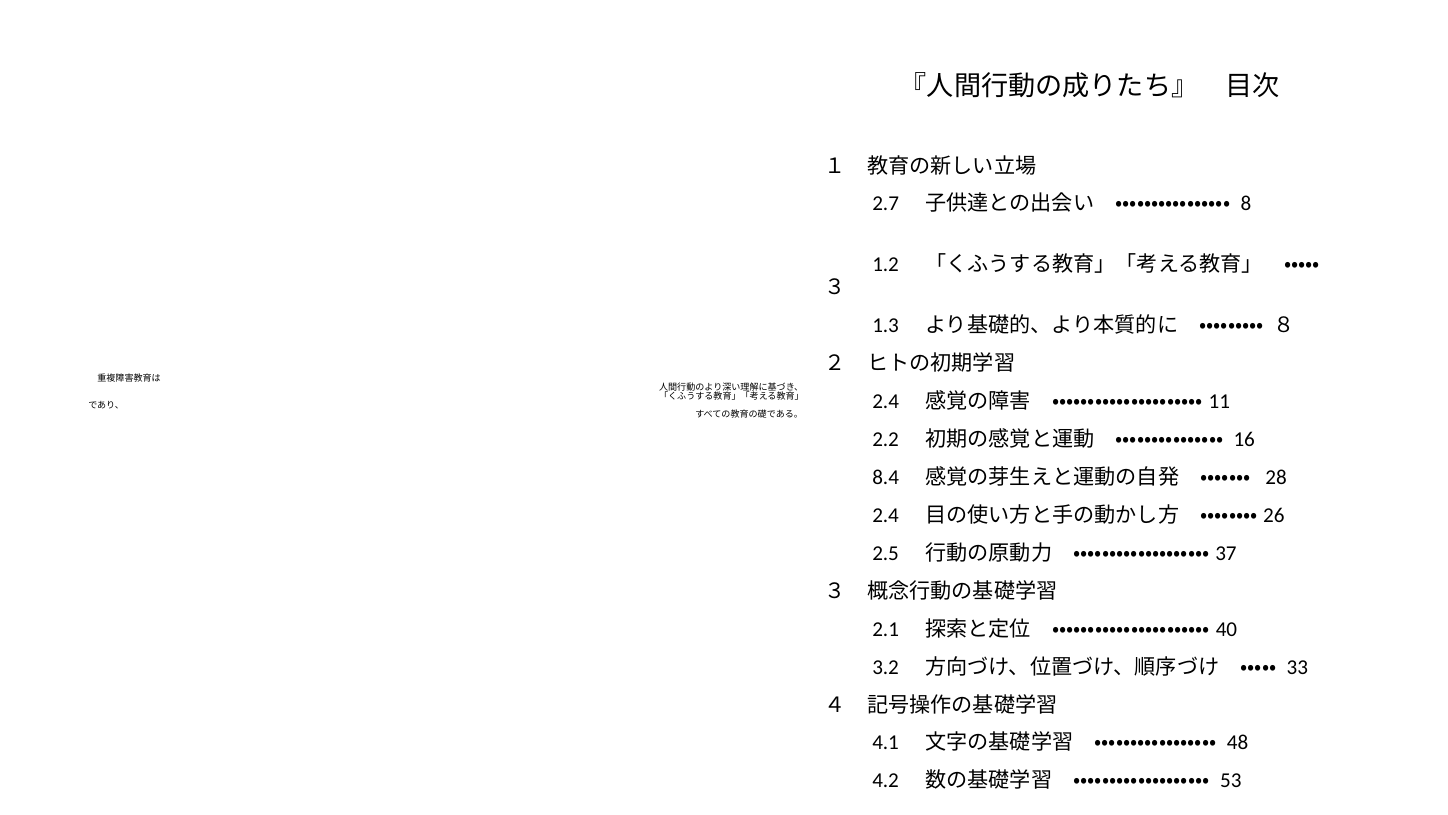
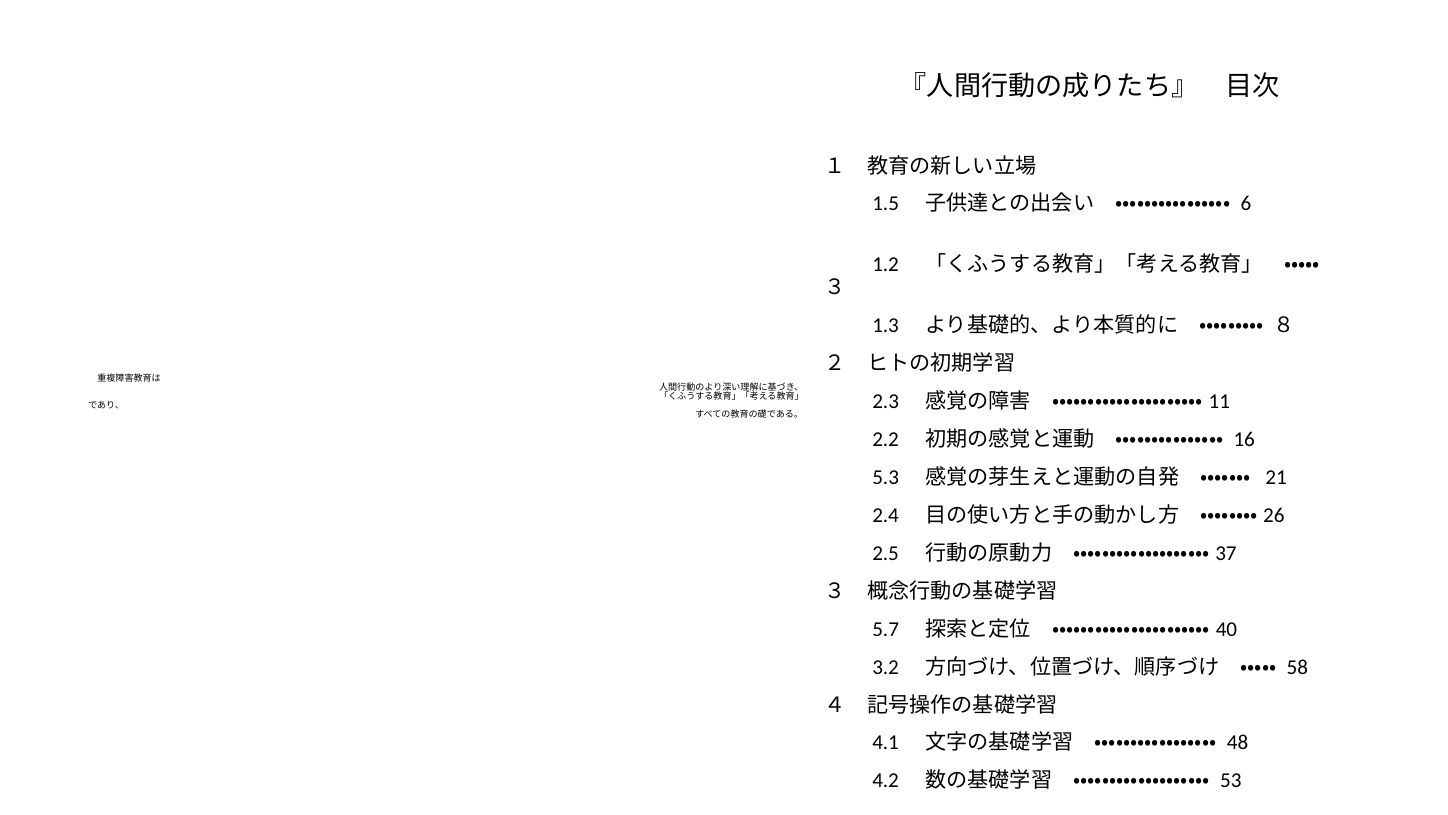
2.7: 2.7 -> 1.5
8: 8 -> 6
2.4 at (886, 401): 2.4 -> 2.3
8.4: 8.4 -> 5.3
28: 28 -> 21
2.1: 2.1 -> 5.7
33: 33 -> 58
